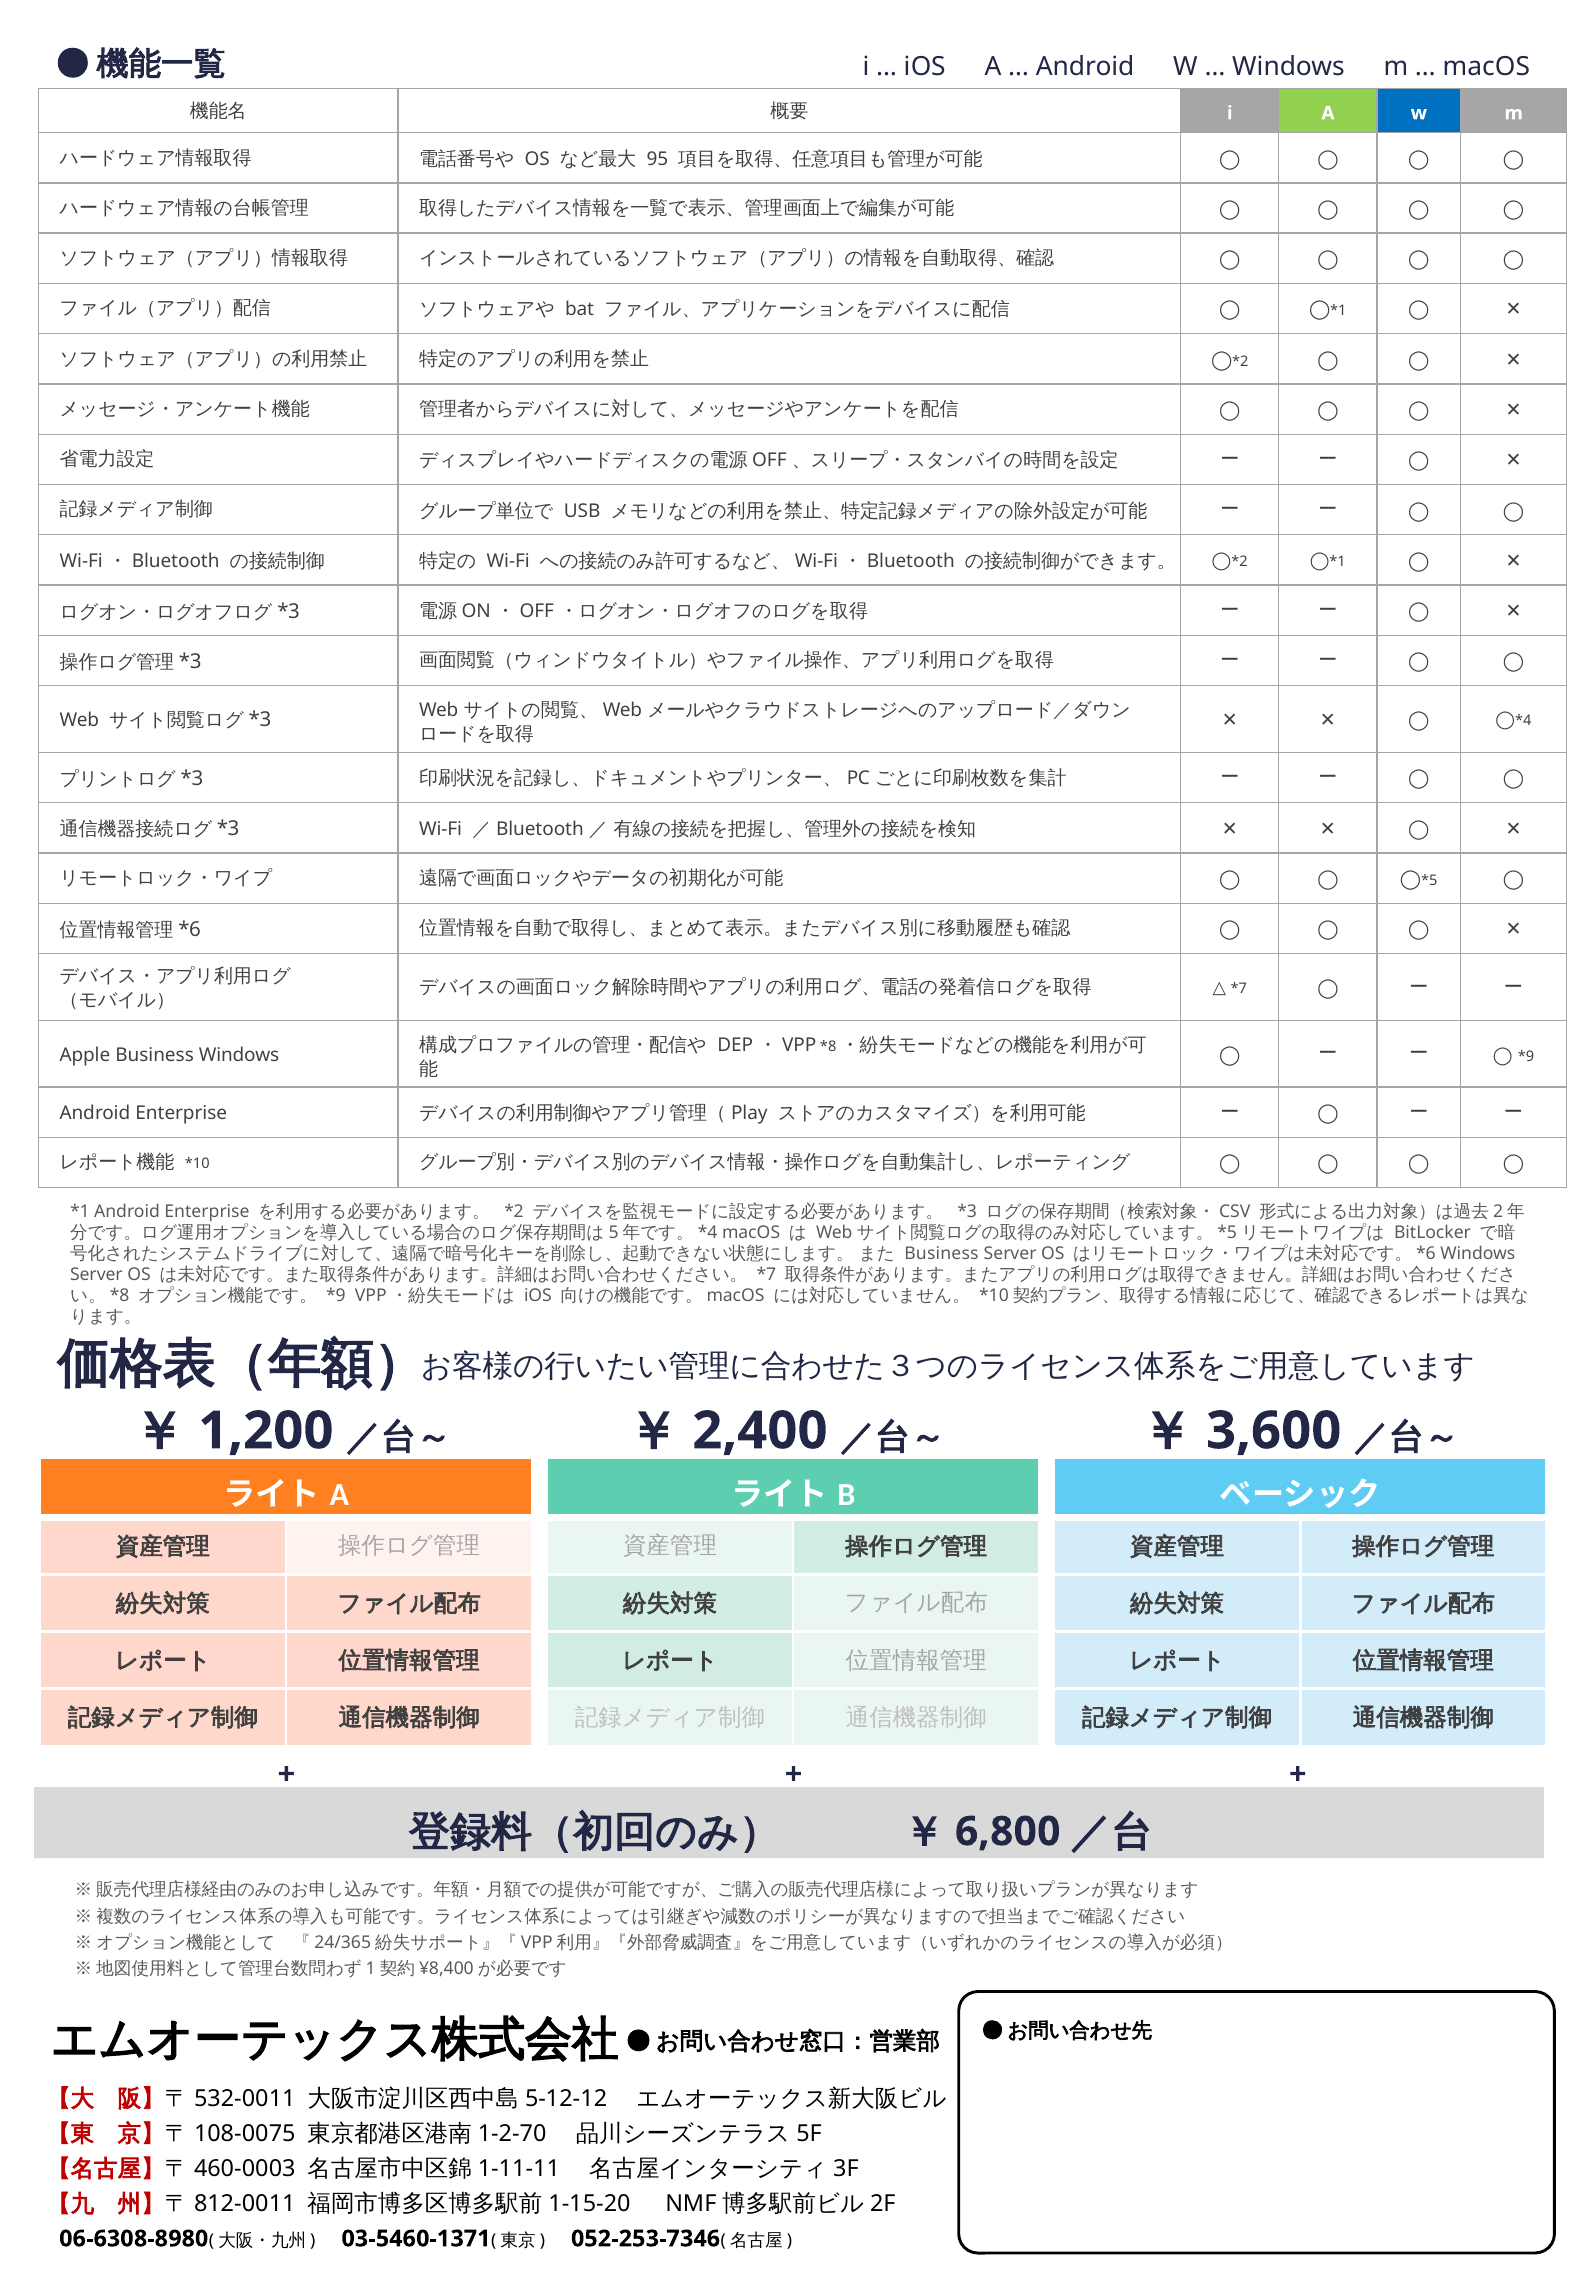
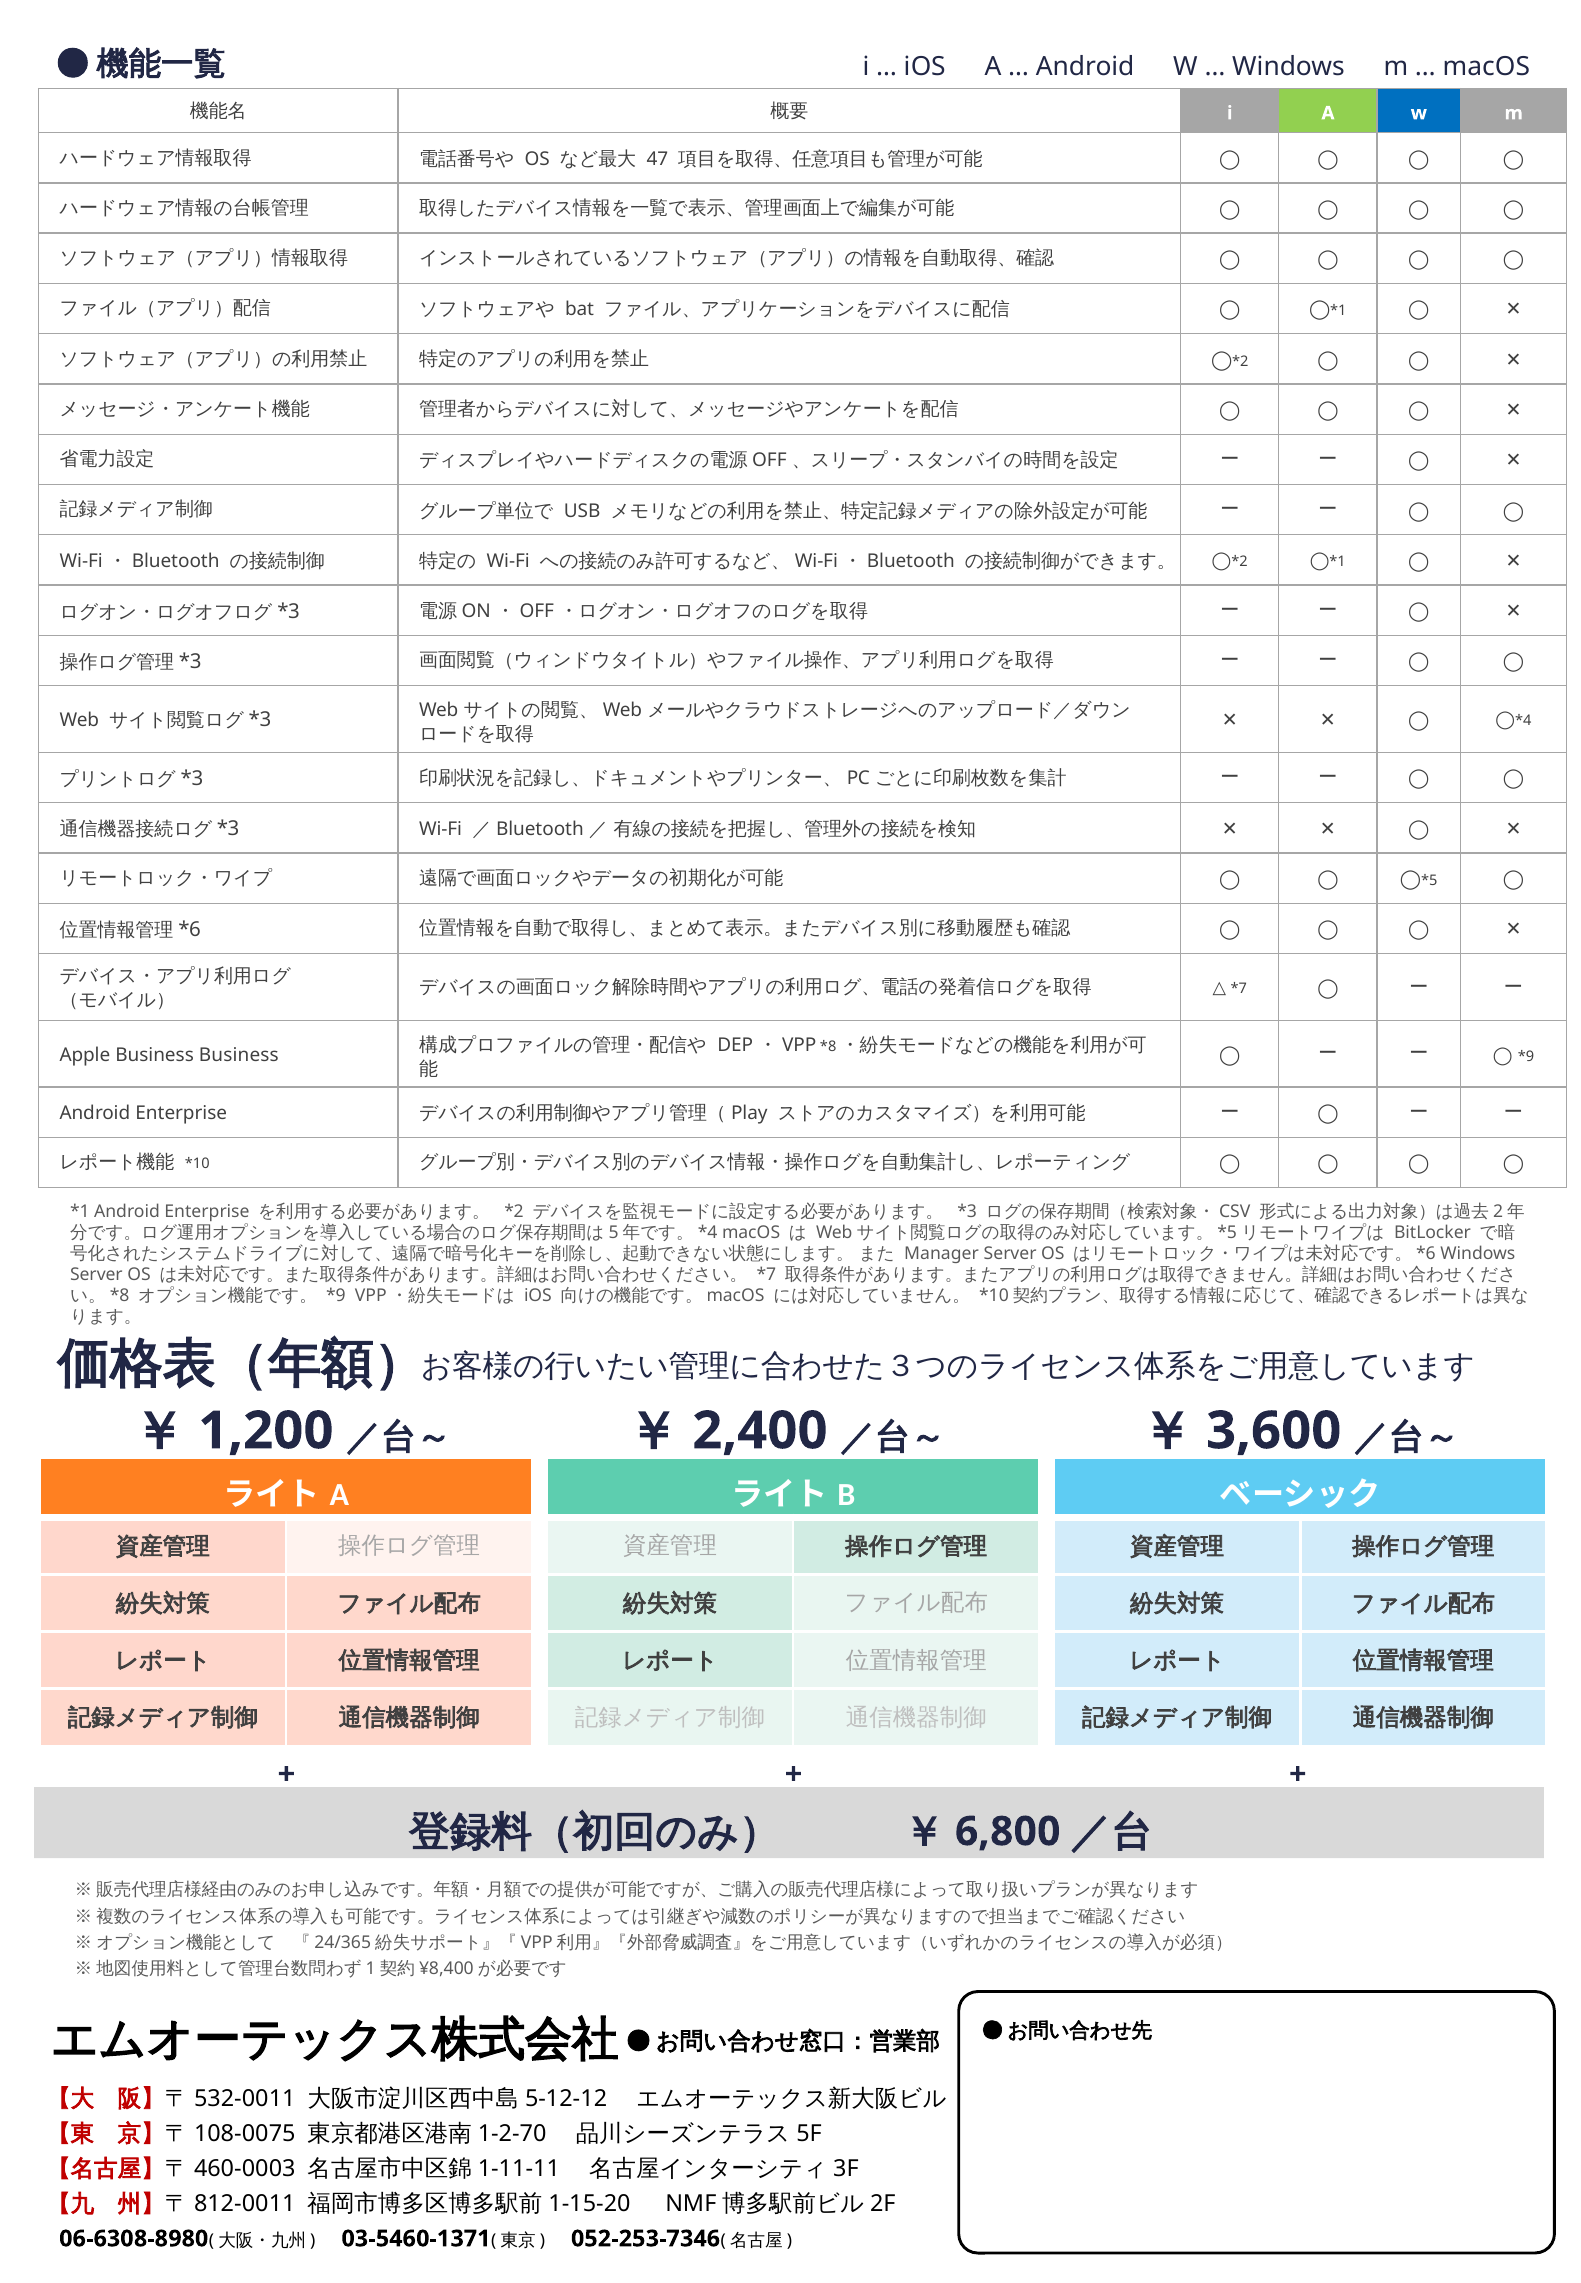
95: 95 -> 47
Business Windows: Windows -> Business
Business at (941, 1254): Business -> Manager
